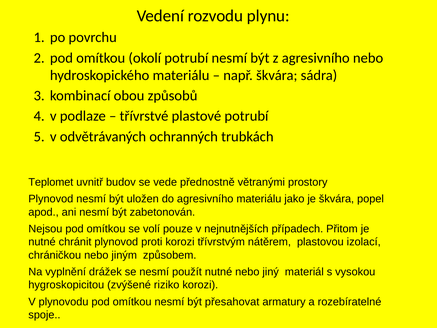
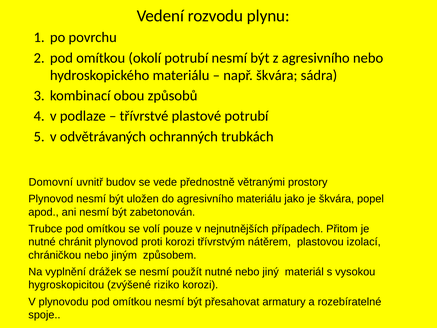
Teplomet: Teplomet -> Domovní
Nejsou: Nejsou -> Trubce
